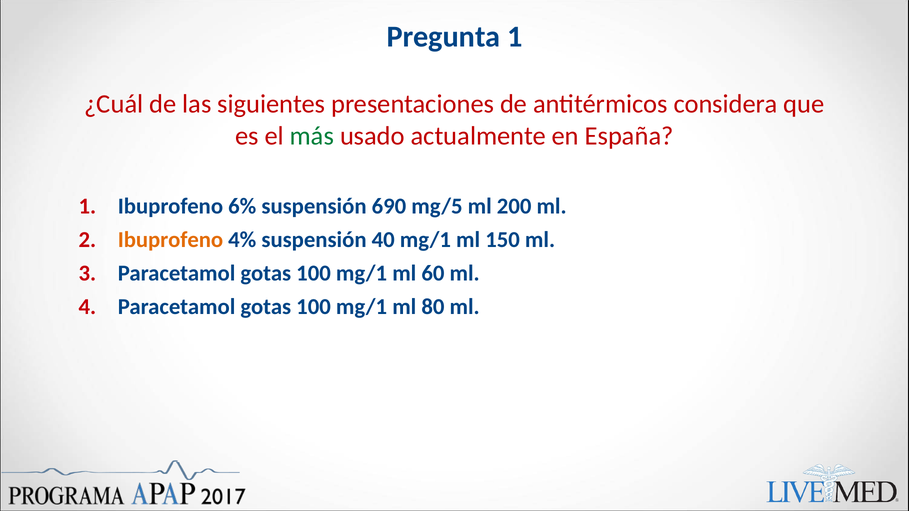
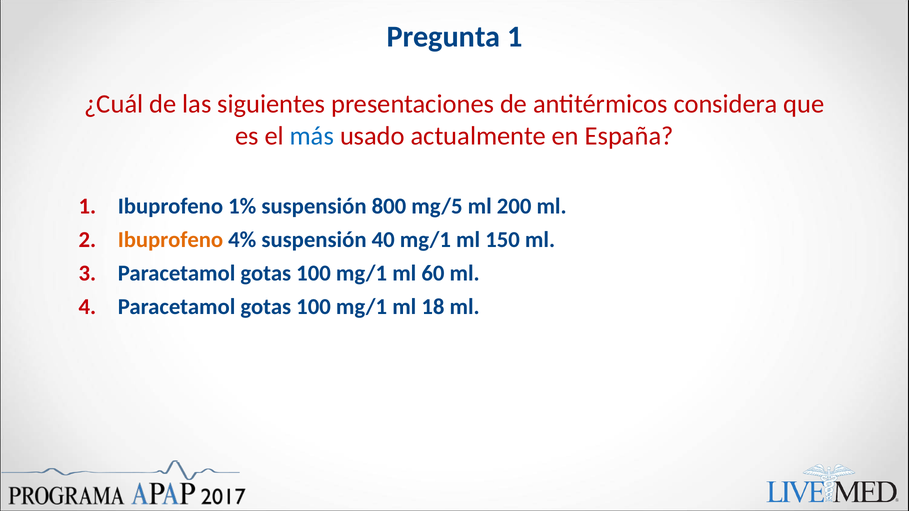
más colour: green -> blue
6%: 6% -> 1%
690: 690 -> 800
80: 80 -> 18
